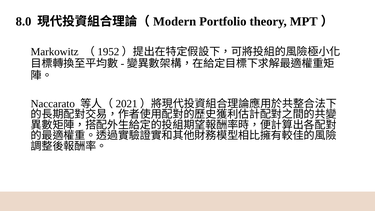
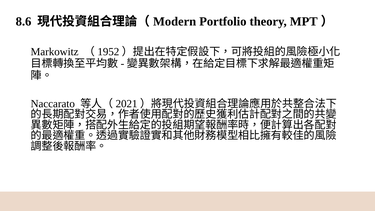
8.0: 8.0 -> 8.6
